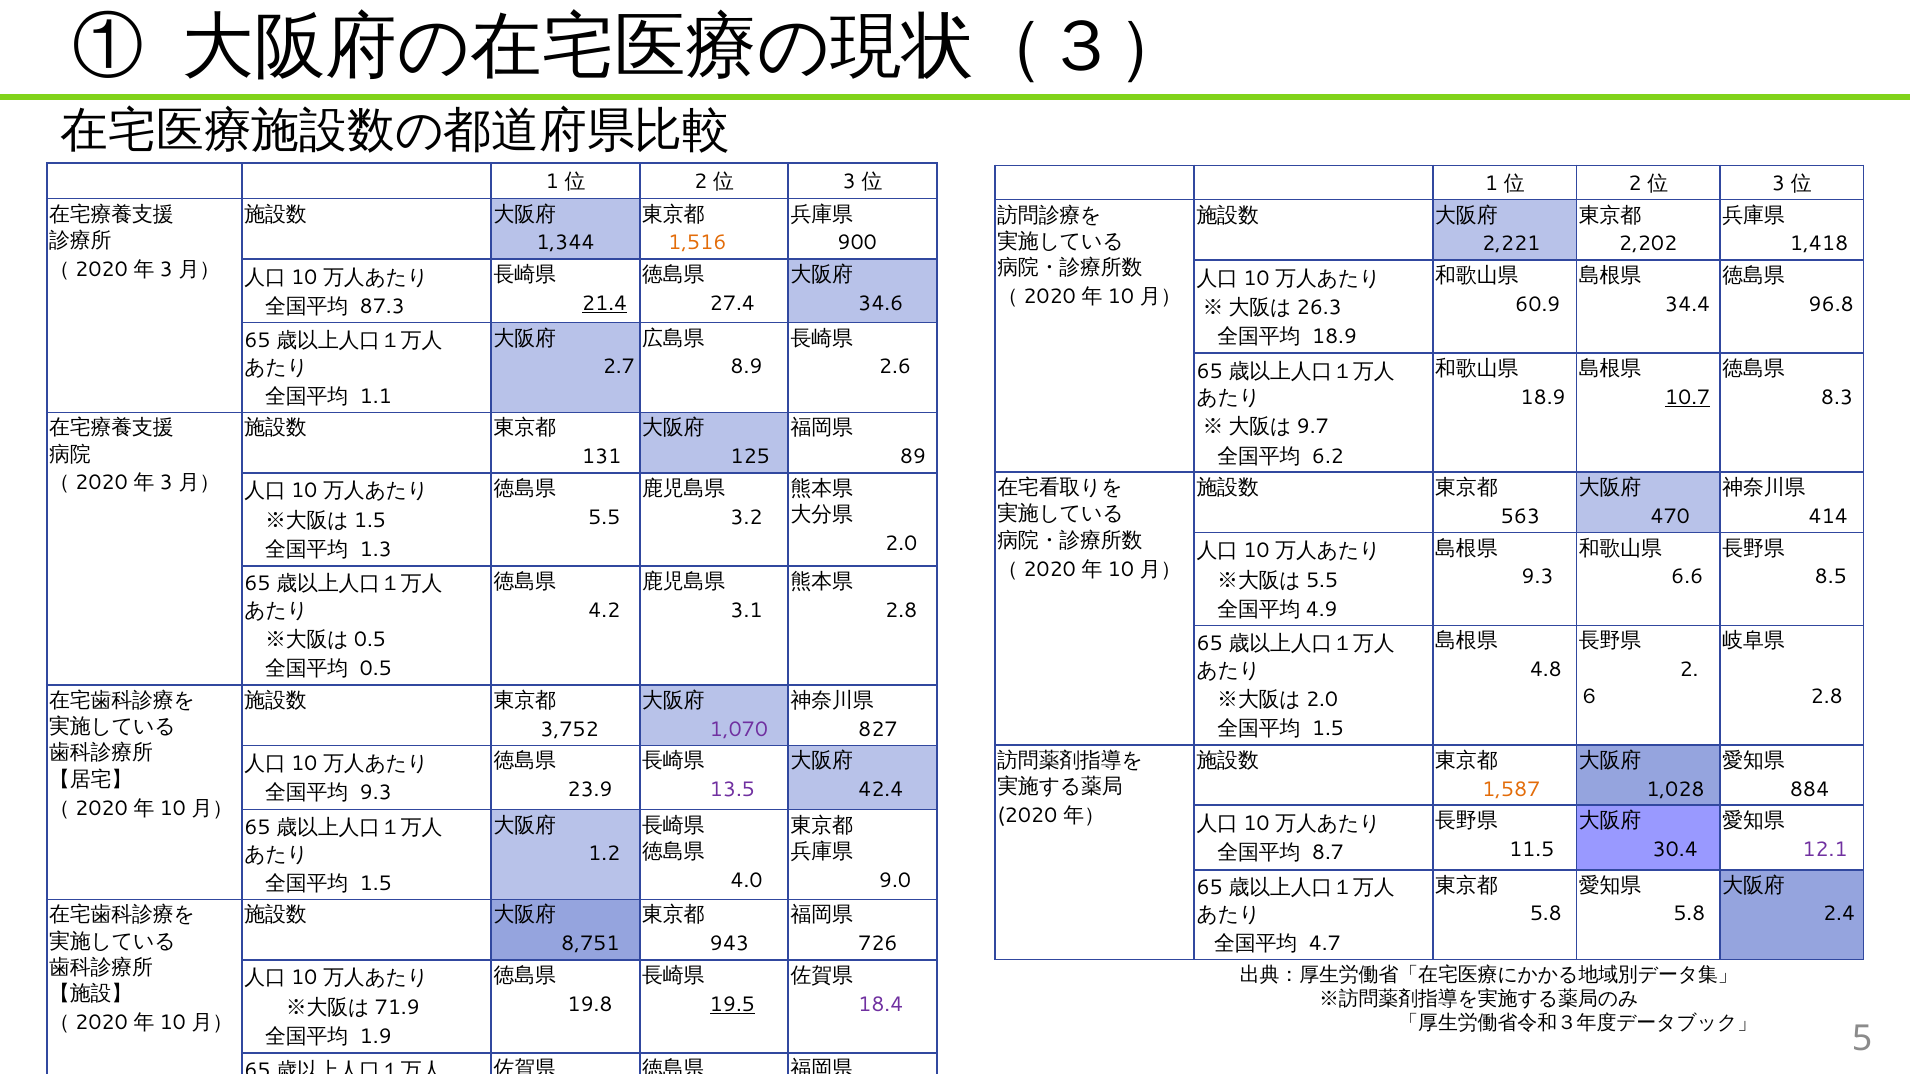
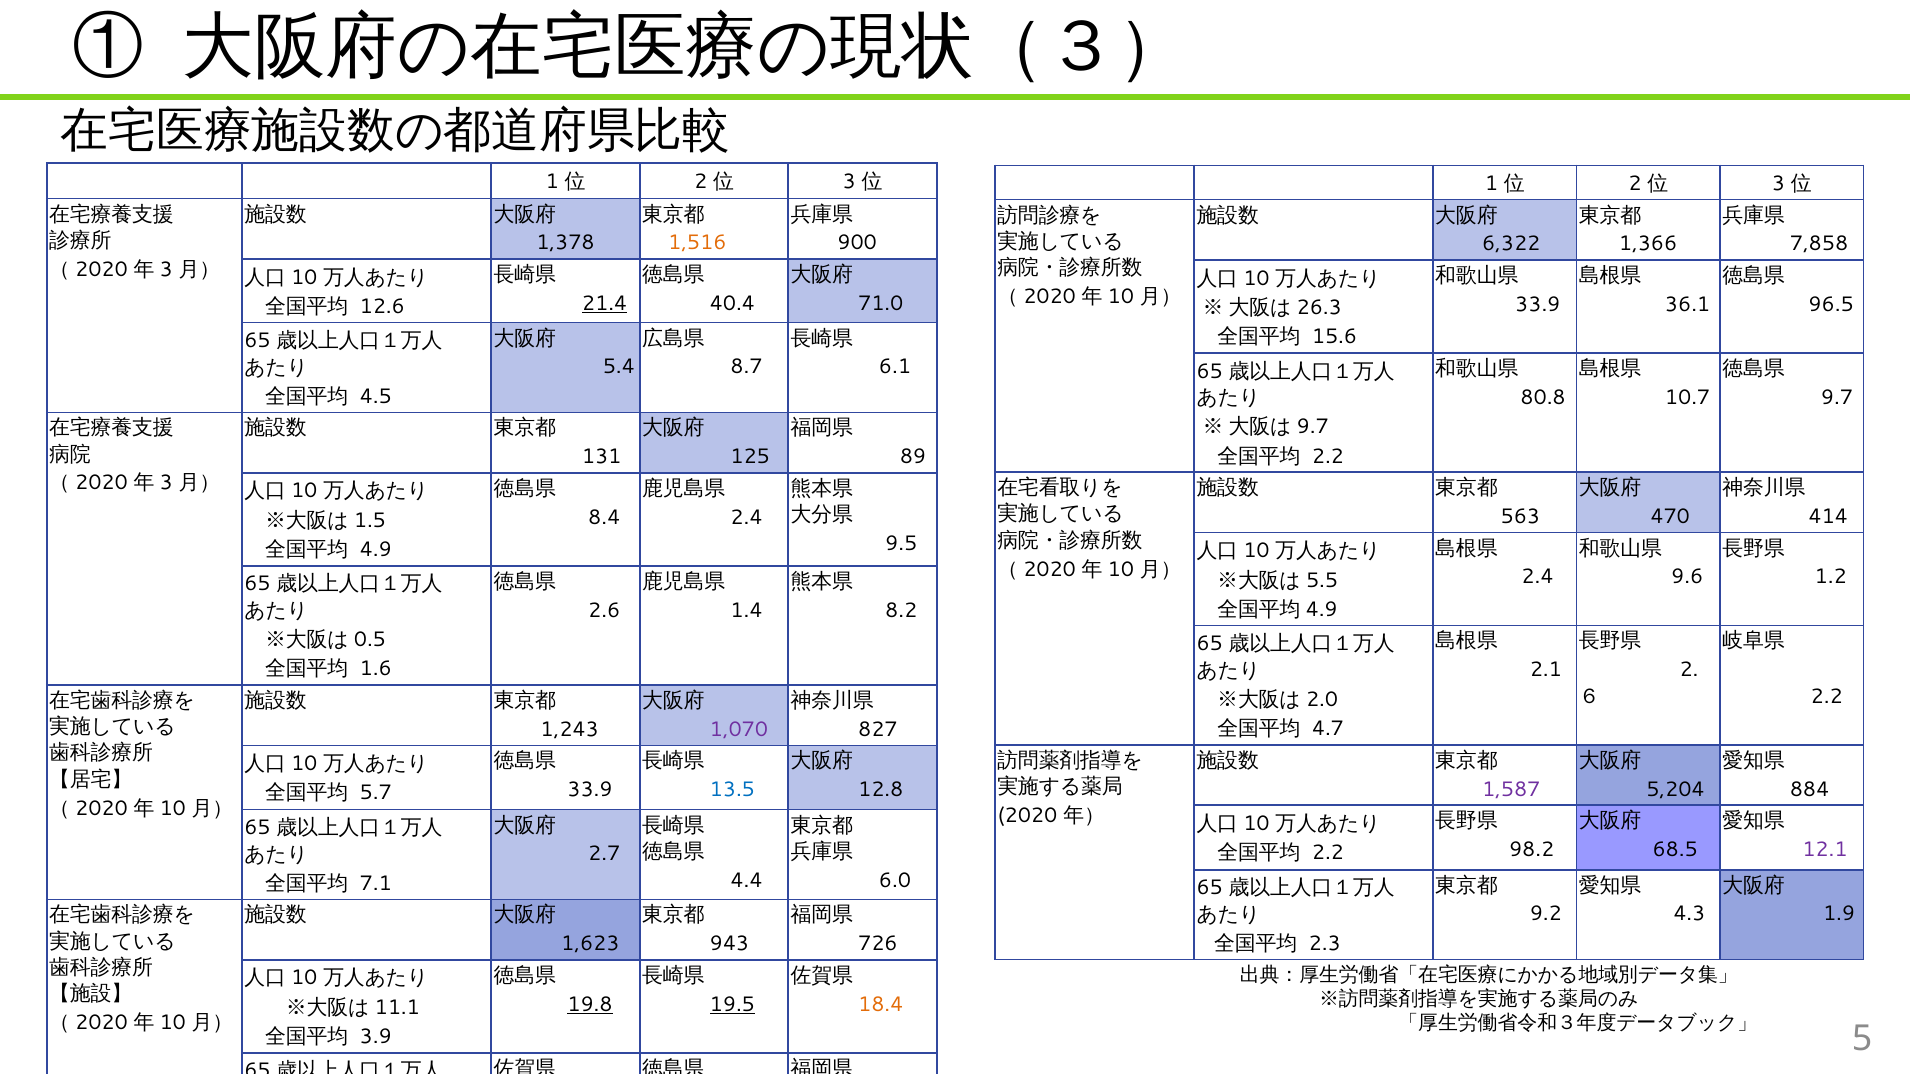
1,344: 1,344 -> 1,378
2,221: 2,221 -> 6,322
2,202: 2,202 -> 1,366
1,418: 1,418 -> 7,858
27.4: 27.4 -> 40.4
34.6: 34.6 -> 71.0
60.9 at (1538, 305): 60.9 -> 33.9
34.4: 34.4 -> 36.1
96.8: 96.8 -> 96.5
87.3: 87.3 -> 12.6
18.9 at (1334, 337): 18.9 -> 15.6
2.7: 2.7 -> 5.4
8.9: 8.9 -> 8.7
2.6 at (895, 367): 2.6 -> 6.1
1.1: 1.1 -> 4.5
18.9 at (1543, 398): 18.9 -> 80.8
10.7 underline: present -> none
8.3: 8.3 -> 9.7
6.2 at (1328, 456): 6.2 -> 2.2
5.5 at (604, 517): 5.5 -> 8.4
3.2 at (747, 517): 3.2 -> 2.4
2.0 at (901, 544): 2.0 -> 9.5
1.3 at (376, 550): 1.3 -> 4.9
9.3 at (1537, 577): 9.3 -> 2.4
6.6: 6.6 -> 9.6
8.5: 8.5 -> 1.2
4.2: 4.2 -> 2.6
3.1: 3.1 -> 1.4
2.8 at (901, 610): 2.8 -> 8.2
0.5 at (376, 669): 0.5 -> 1.6
4.8: 4.8 -> 2.1
2.8 at (1827, 696): 2.8 -> 2.2
1.5 at (1328, 729): 1.5 -> 4.7
3,752: 3,752 -> 1,243
1,587 colour: orange -> purple
1,028: 1,028 -> 5,204
23.9 at (590, 790): 23.9 -> 33.9
13.5 colour: purple -> blue
42.4: 42.4 -> 12.8
9.3 at (376, 793): 9.3 -> 5.7
11.5: 11.5 -> 98.2
30.4: 30.4 -> 68.5
8.7 at (1328, 853): 8.7 -> 2.2
1.2: 1.2 -> 2.7
4.0 at (747, 881): 4.0 -> 4.4
9.0 at (895, 881): 9.0 -> 6.0
1.5 at (376, 884): 1.5 -> 7.1
5.8 at (1546, 914): 5.8 -> 9.2
5.8 at (1689, 914): 5.8 -> 4.3
2.4: 2.4 -> 1.9
8,751: 8,751 -> 1,623
4.7: 4.7 -> 2.3
19.8 underline: none -> present
18.4 colour: purple -> orange
71.9: 71.9 -> 11.1
1.9: 1.9 -> 3.9
